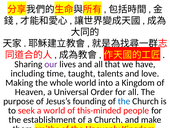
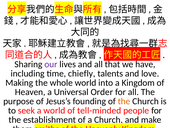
taught: taught -> chiefly
the at (124, 101) colour: blue -> orange
this-minded: this-minded -> tell-minded
